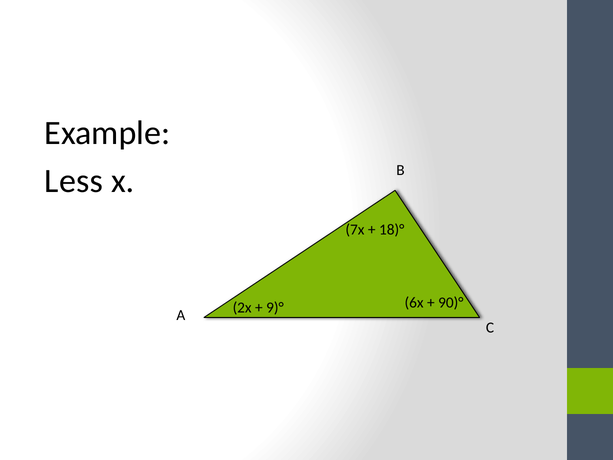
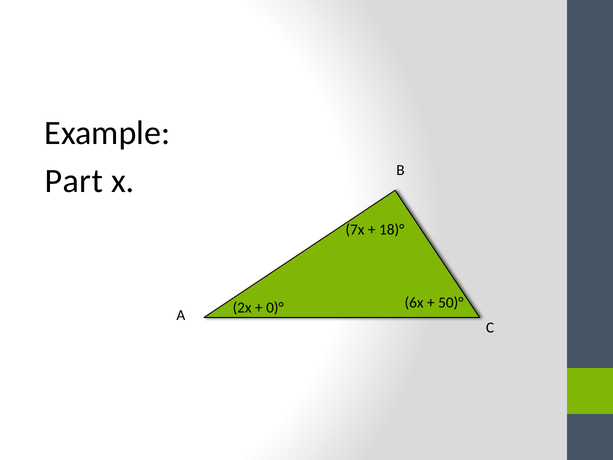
Less: Less -> Part
9)°: 9)° -> 0)°
90)°: 90)° -> 50)°
